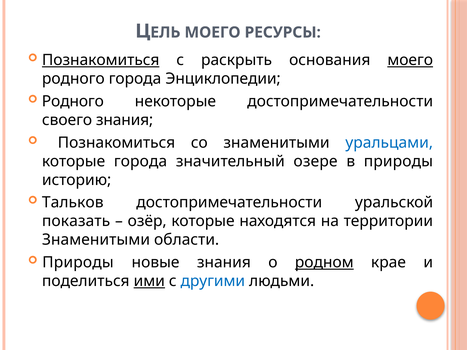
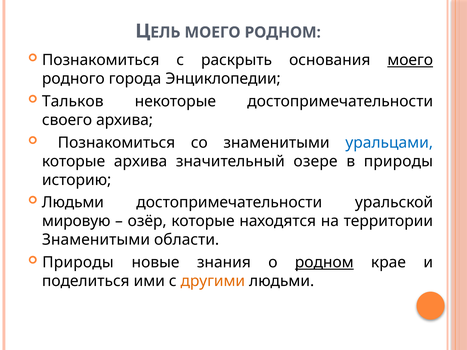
МОЕГО РЕСУРСЫ: РЕСУРСЫ -> РОДНОМ
Познакомиться at (101, 60) underline: present -> none
Родного at (73, 101): Родного -> Тальков
своего знания: знания -> архива
которые города: города -> архива
Тальков at (73, 203): Тальков -> Людьми
показать: показать -> мировую
ими underline: present -> none
другими colour: blue -> orange
